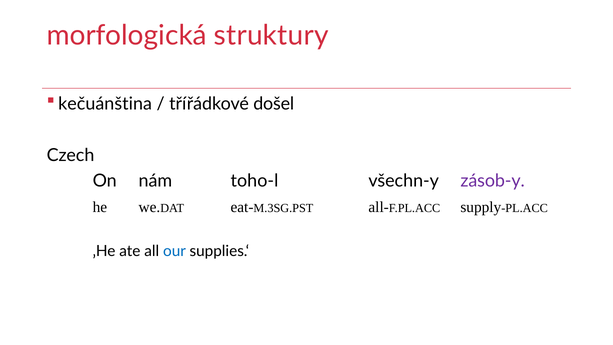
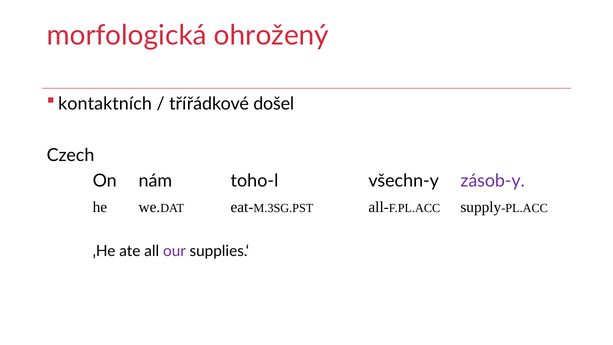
struktury: struktury -> ohrožený
kečuánština: kečuánština -> kontaktních
our colour: blue -> purple
